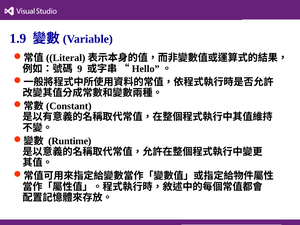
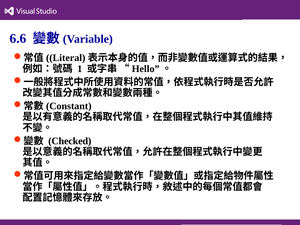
1.9: 1.9 -> 6.6
9: 9 -> 1
Runtime: Runtime -> Checked
